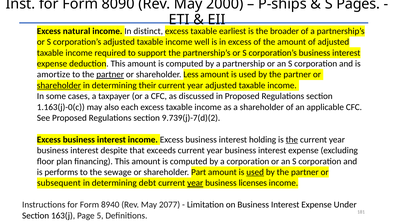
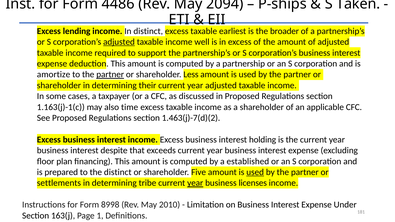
8090: 8090 -> 4486
2000: 2000 -> 2094
Pages: Pages -> Taken
natural: natural -> lending
adjusted at (119, 42) underline: none -> present
shareholder at (59, 85) underline: present -> none
1.163(j)-0(c: 1.163(j)-0(c -> 1.163(j)-1(c
each: each -> time
9.739(j)-7(d)(2: 9.739(j)-7(d)(2 -> 1.463(j)-7(d)(2
the at (292, 140) underline: present -> none
a corporation: corporation -> established
performs: performs -> prepared
the sewage: sewage -> distinct
Part: Part -> Five
subsequent: subsequent -> settlements
debt: debt -> tribe
8940: 8940 -> 8998
2077: 2077 -> 2010
5: 5 -> 1
